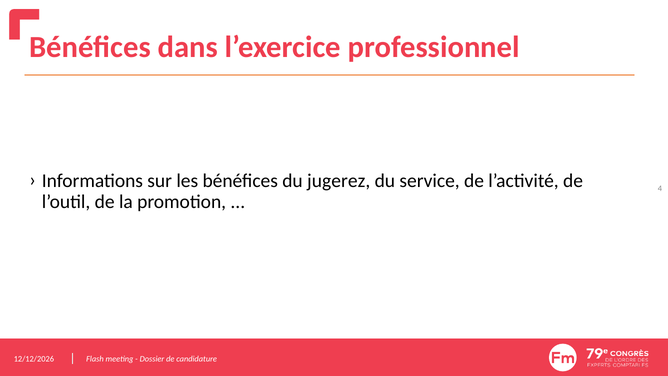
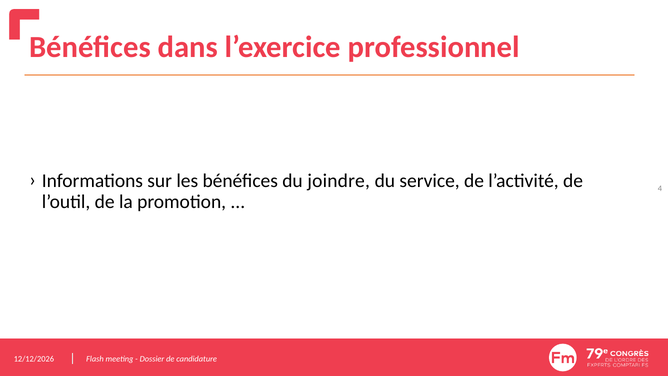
jugerez: jugerez -> joindre
